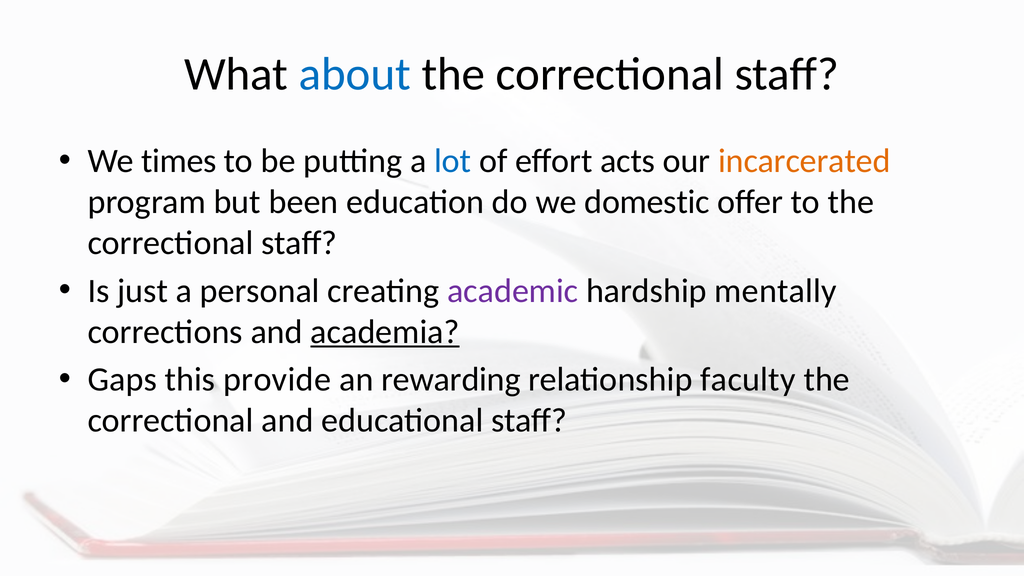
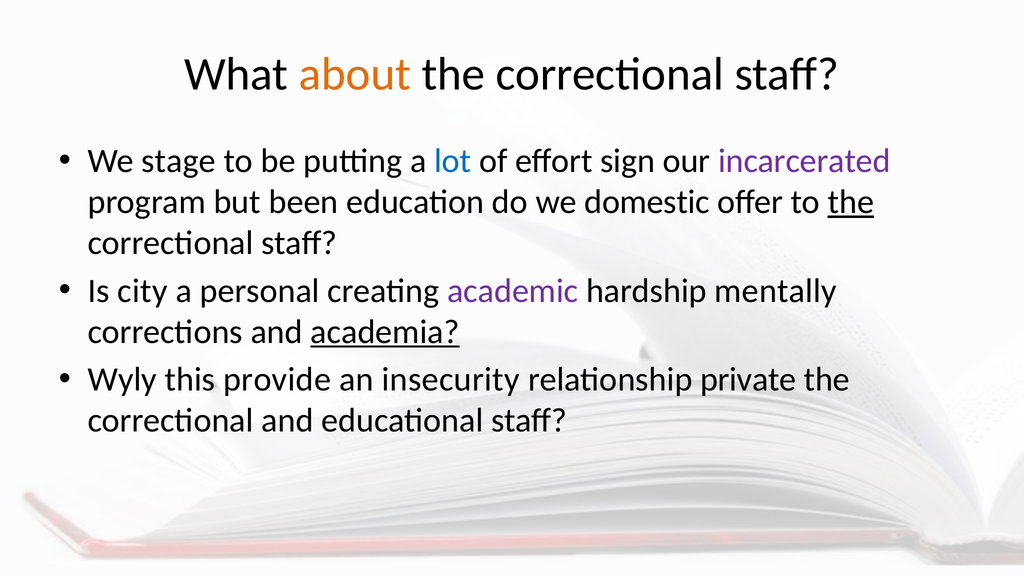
about colour: blue -> orange
times: times -> stage
acts: acts -> sign
incarcerated colour: orange -> purple
the at (851, 202) underline: none -> present
just: just -> city
Gaps: Gaps -> Wyly
rewarding: rewarding -> insecurity
faculty: faculty -> private
